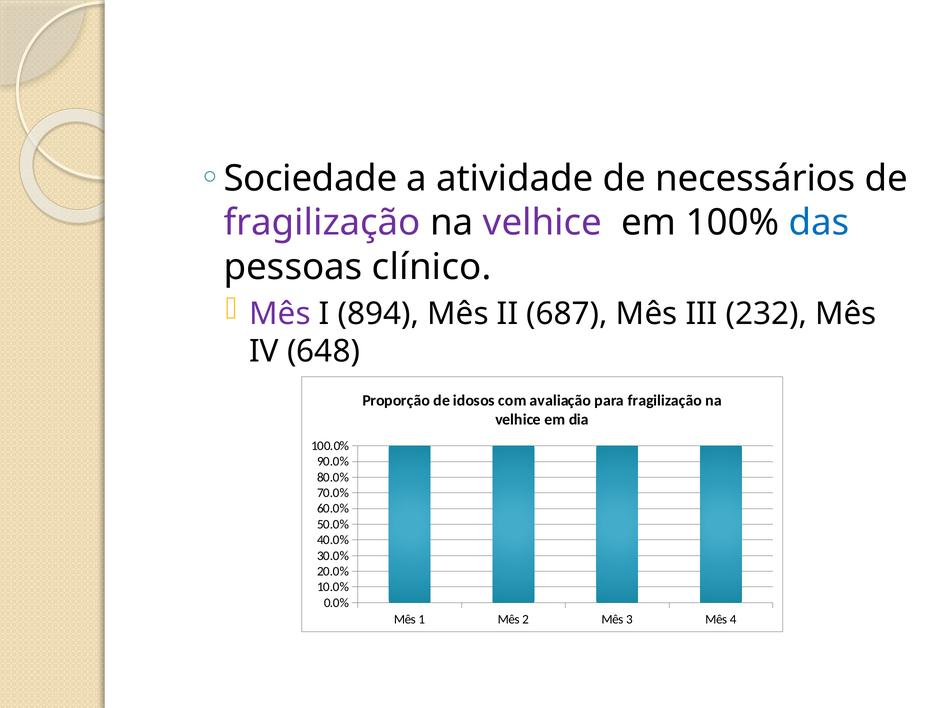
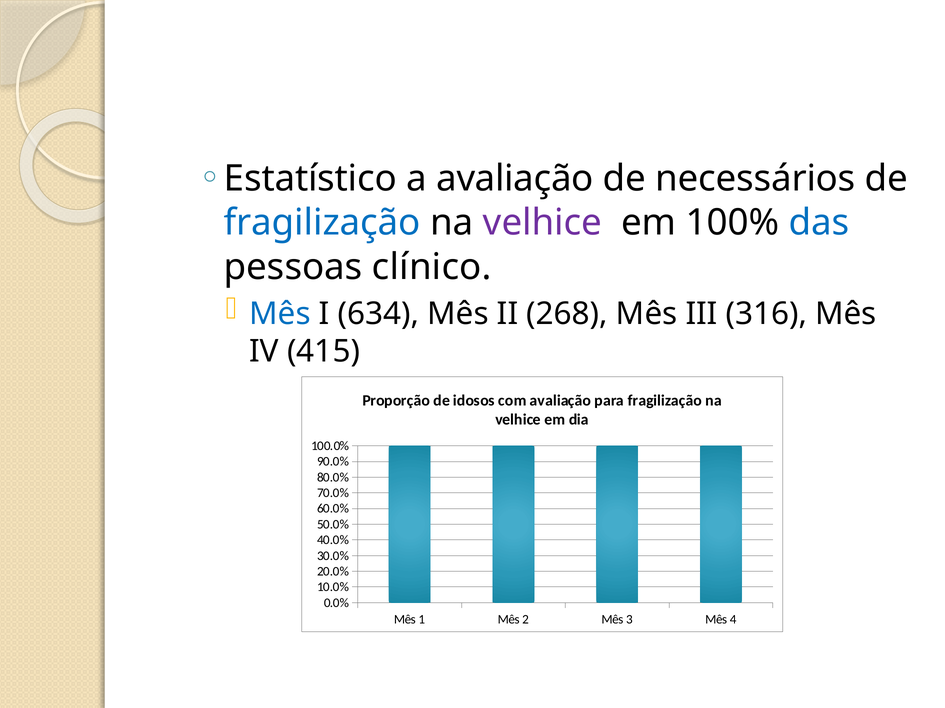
Sociedade: Sociedade -> Estatístico
a atividade: atividade -> avaliação
fragilização at (322, 223) colour: purple -> blue
Mês at (280, 314) colour: purple -> blue
894: 894 -> 634
687: 687 -> 268
232: 232 -> 316
648: 648 -> 415
